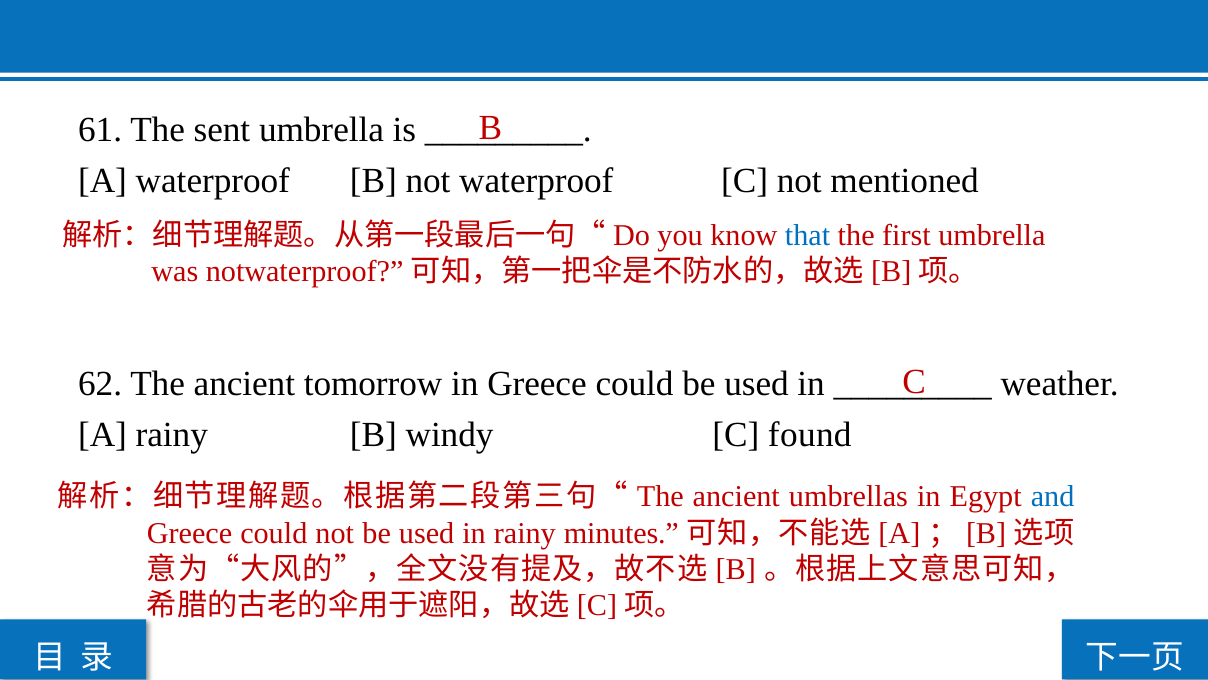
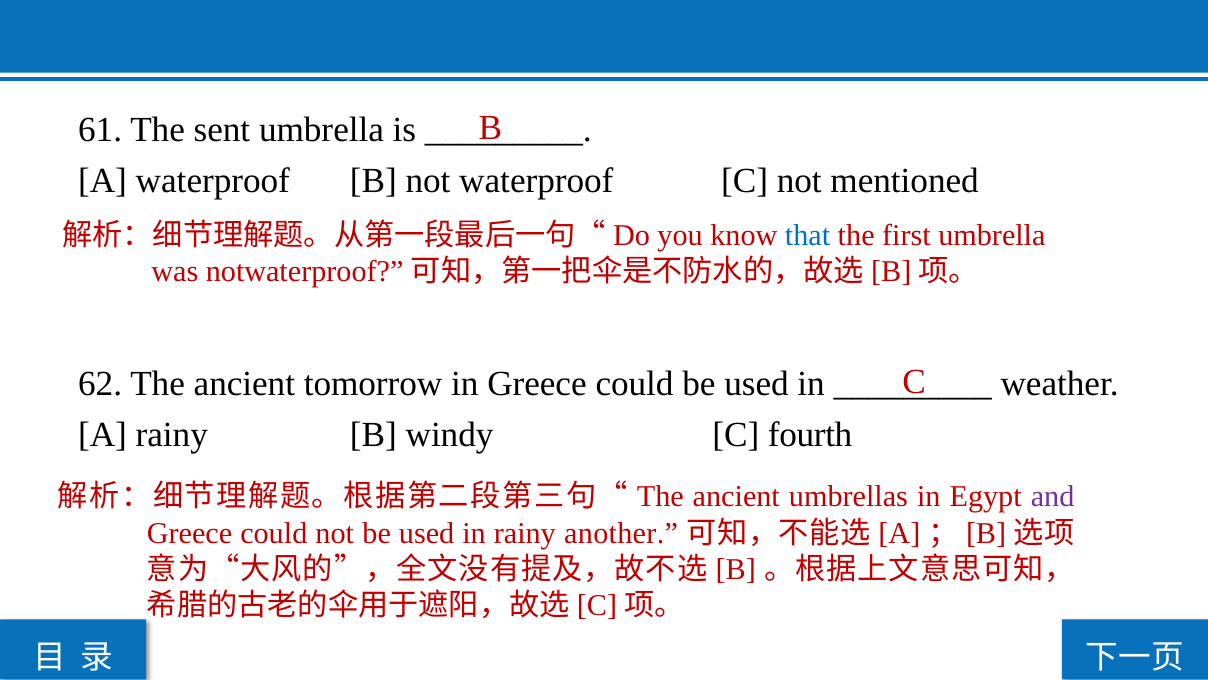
found: found -> fourth
and colour: blue -> purple
minutes: minutes -> another
